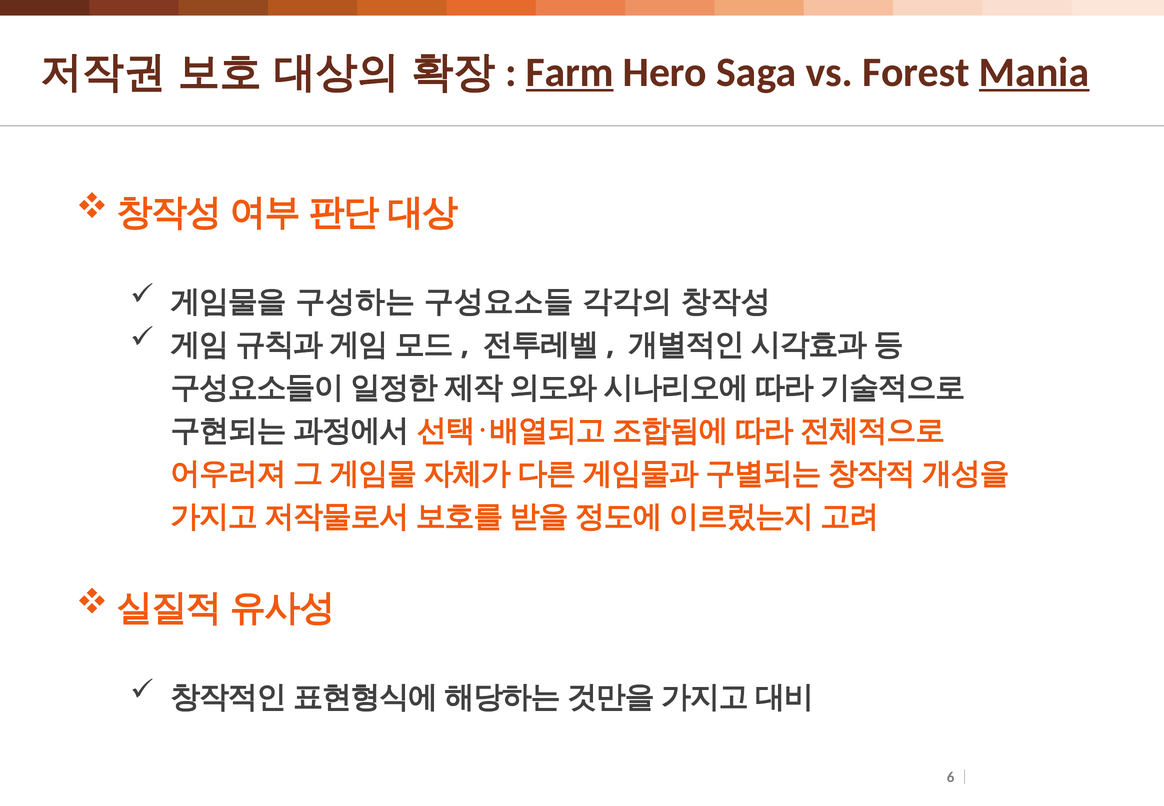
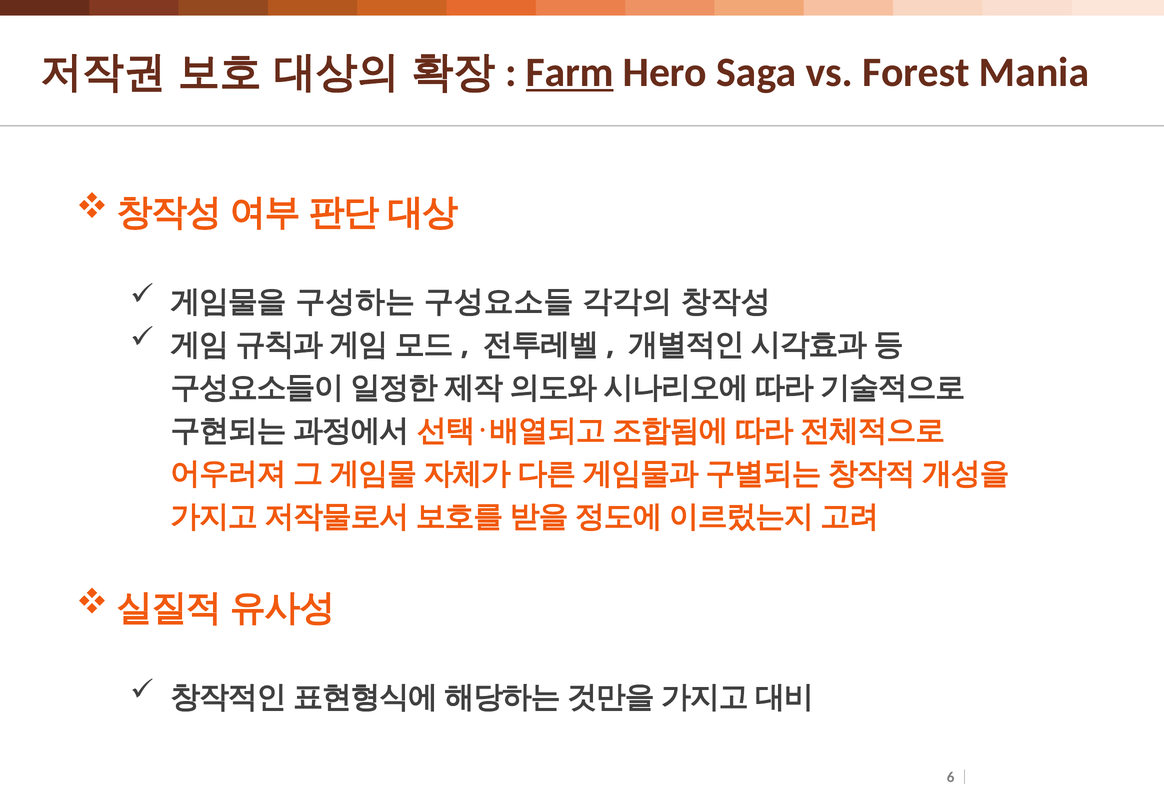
Mania underline: present -> none
